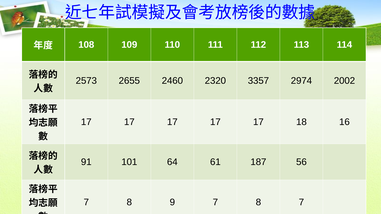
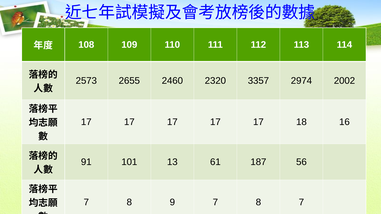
64: 64 -> 13
